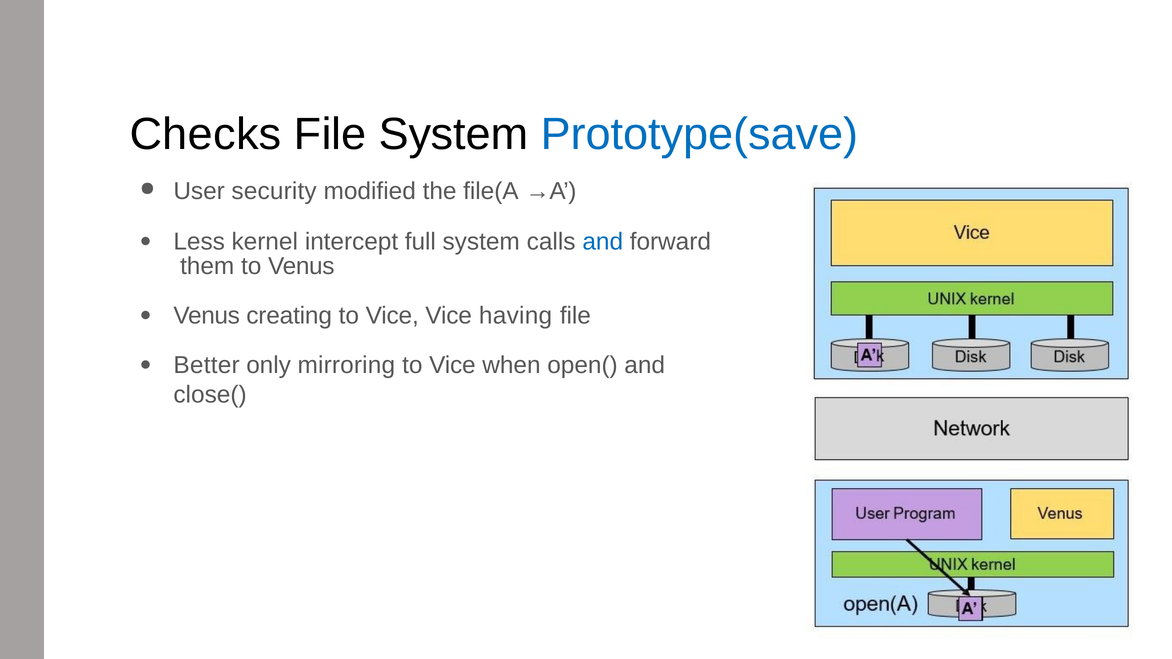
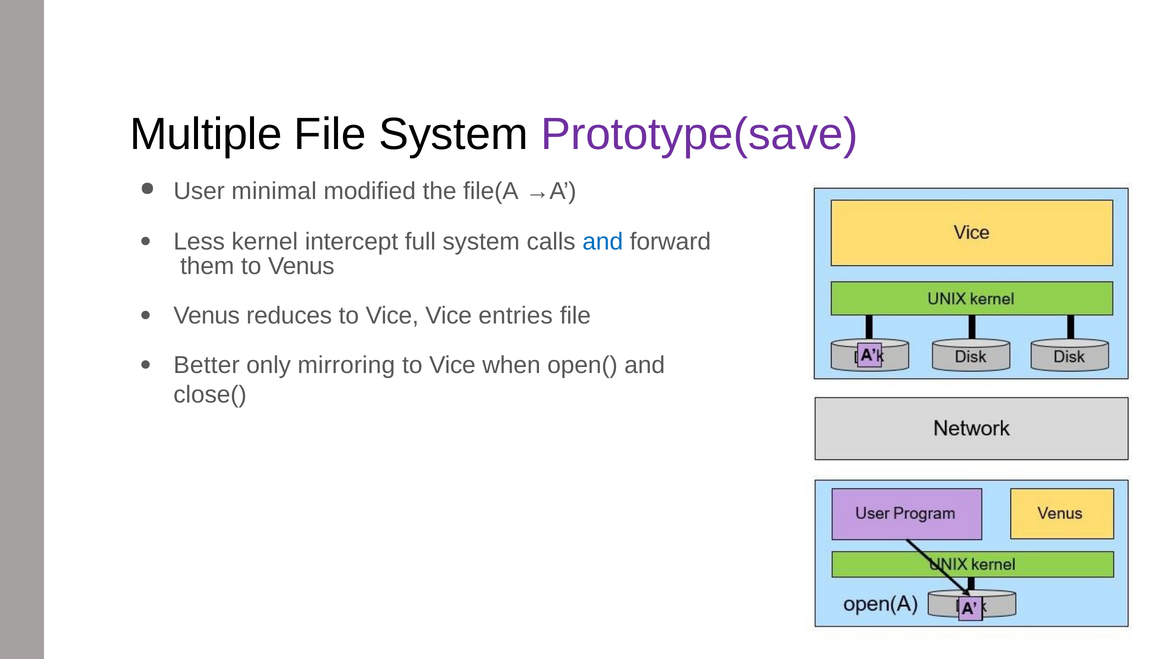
Checks: Checks -> Multiple
Prototype(save colour: blue -> purple
security: security -> minimal
creating: creating -> reduces
having: having -> entries
